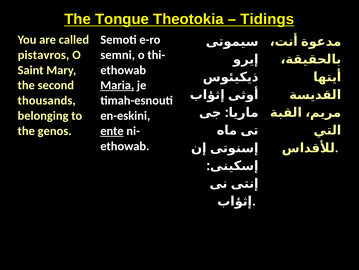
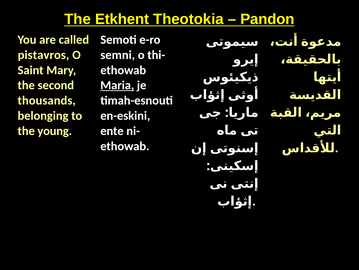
Tongue: Tongue -> Etkhent
Tidings: Tidings -> Pandon
genos: genos -> young
ente underline: present -> none
